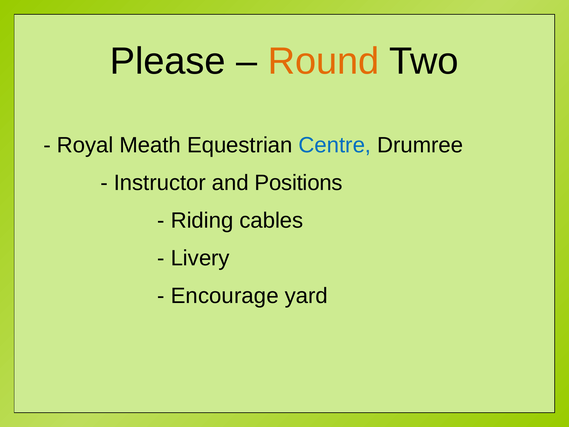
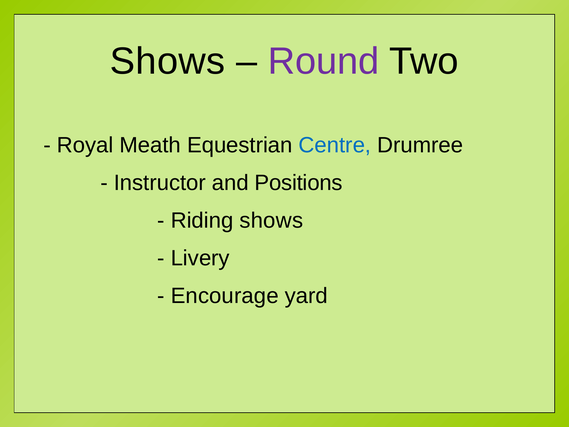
Please at (168, 61): Please -> Shows
Round colour: orange -> purple
Riding cables: cables -> shows
